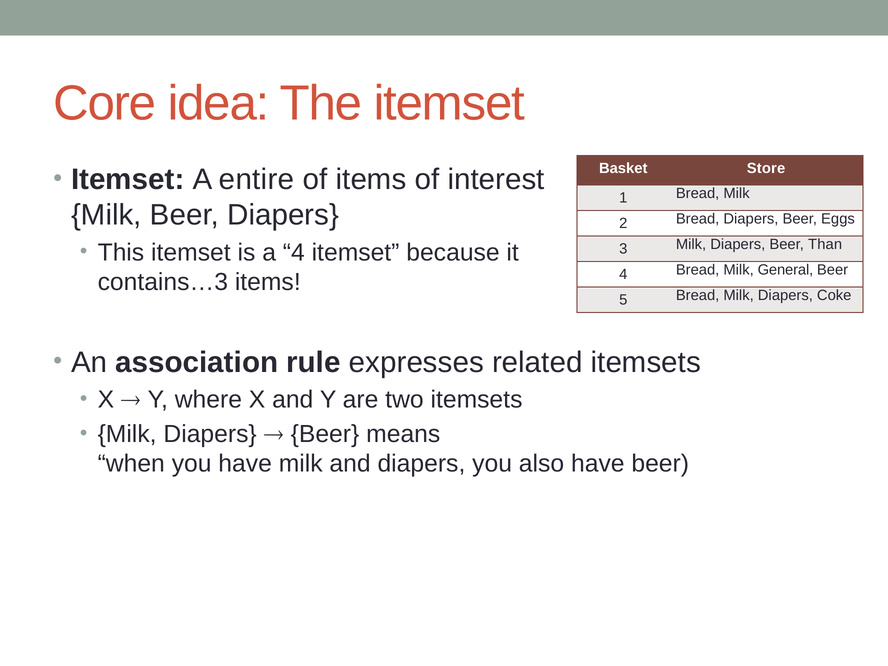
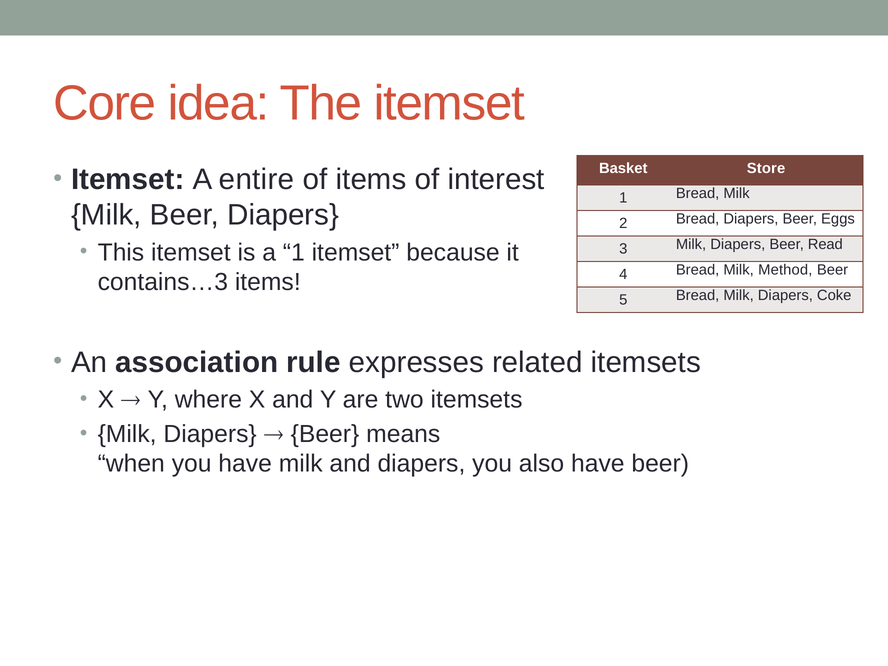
a 4: 4 -> 1
Than: Than -> Read
General: General -> Method
